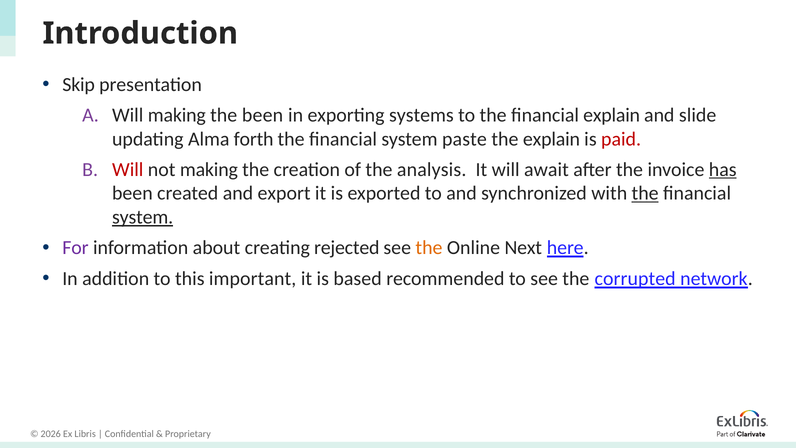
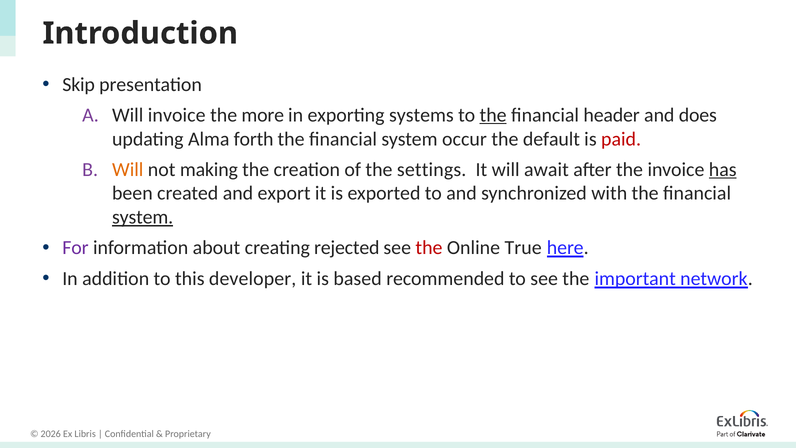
Will making: making -> invoice
the been: been -> more
the at (493, 115) underline: none -> present
financial explain: explain -> header
slide: slide -> does
paste: paste -> occur
the explain: explain -> default
Will at (128, 169) colour: red -> orange
analysis: analysis -> settings
the at (645, 193) underline: present -> none
the at (429, 248) colour: orange -> red
Next: Next -> True
important: important -> developer
corrupted: corrupted -> important
